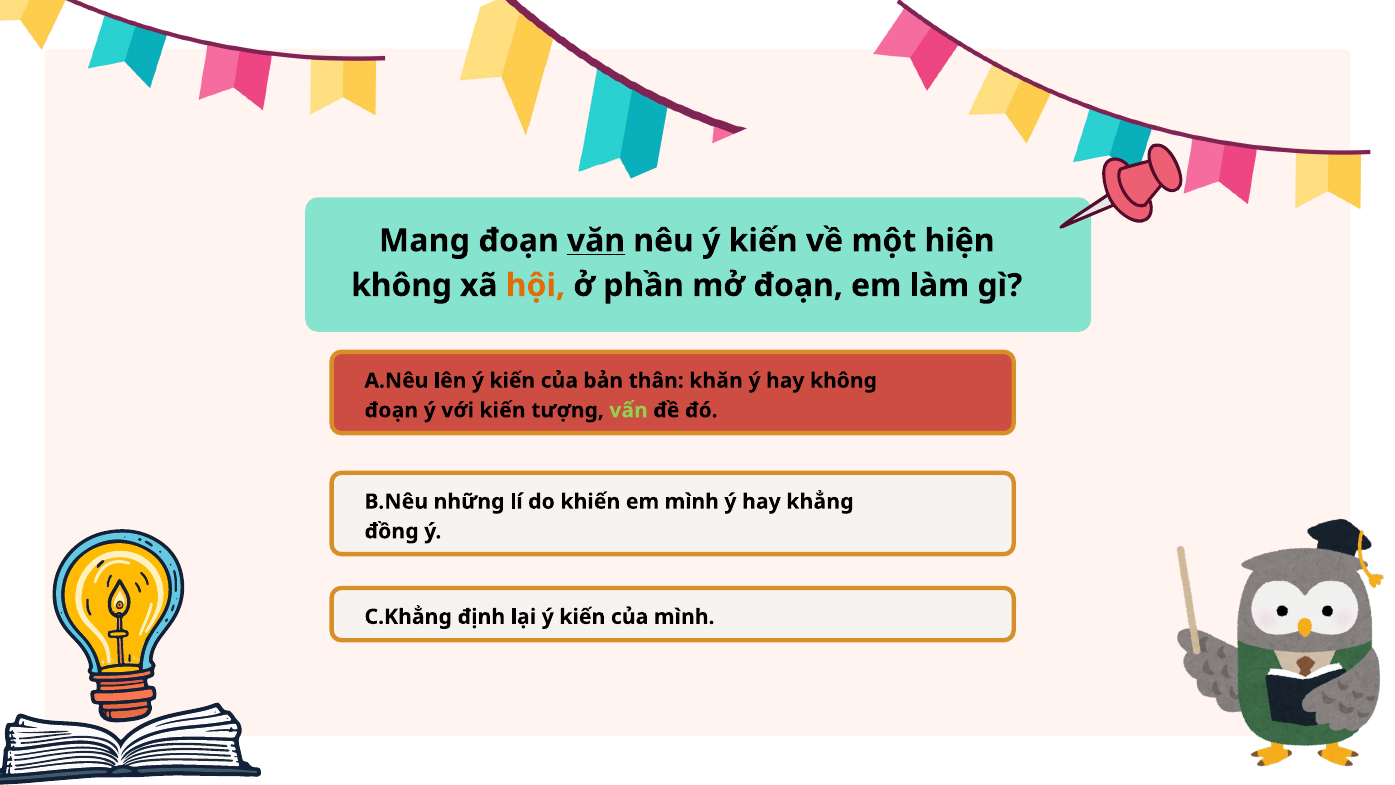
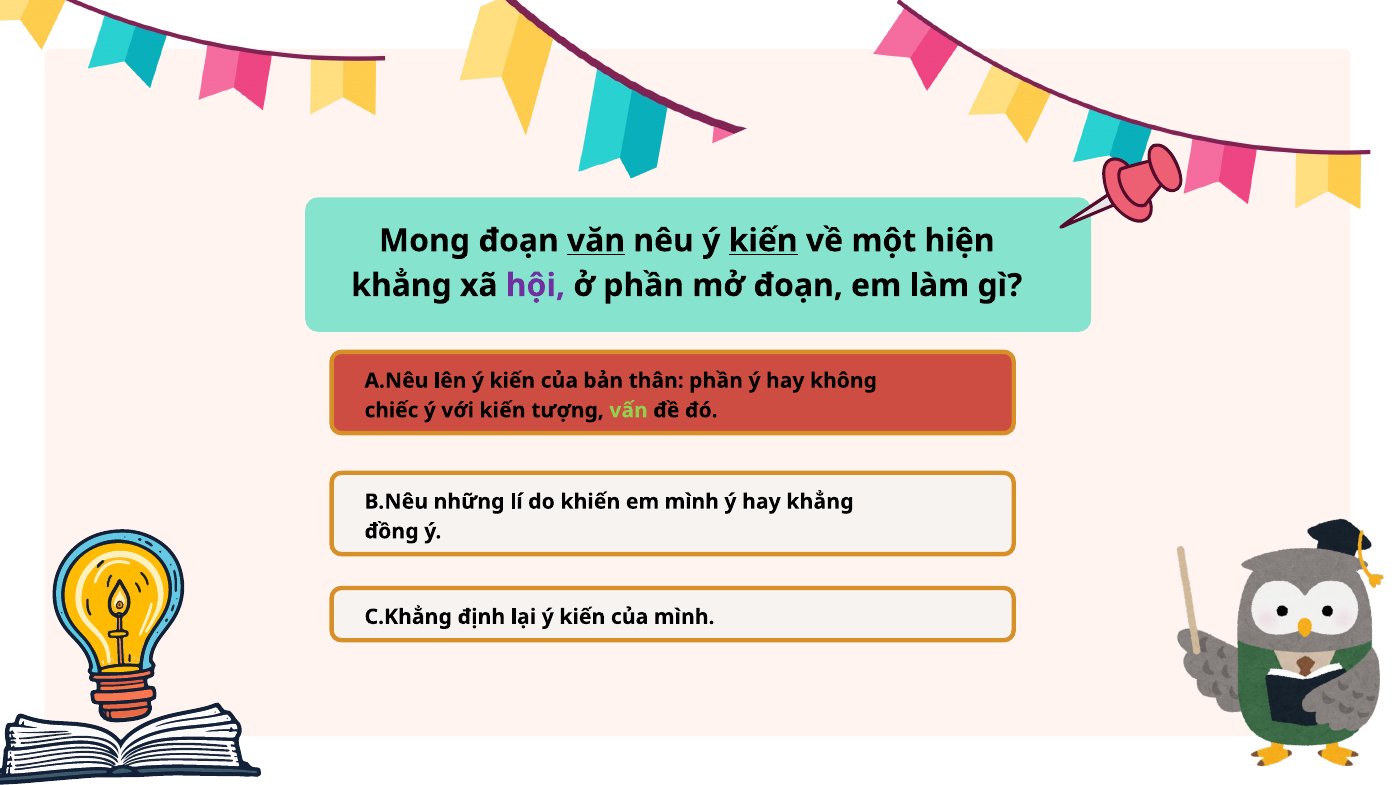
Mang: Mang -> Mong
kiến at (763, 241) underline: none -> present
không at (402, 285): không -> khẳng
hội colour: orange -> purple
thân khăn: khăn -> phần
đoạn at (391, 410): đoạn -> chiếc
